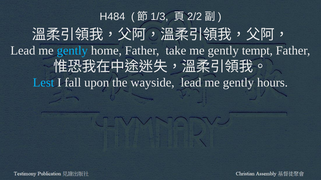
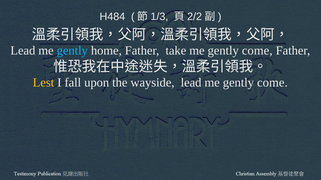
tempt at (257, 51): tempt -> come
Lest colour: light blue -> yellow
lead me gently hours: hours -> come
